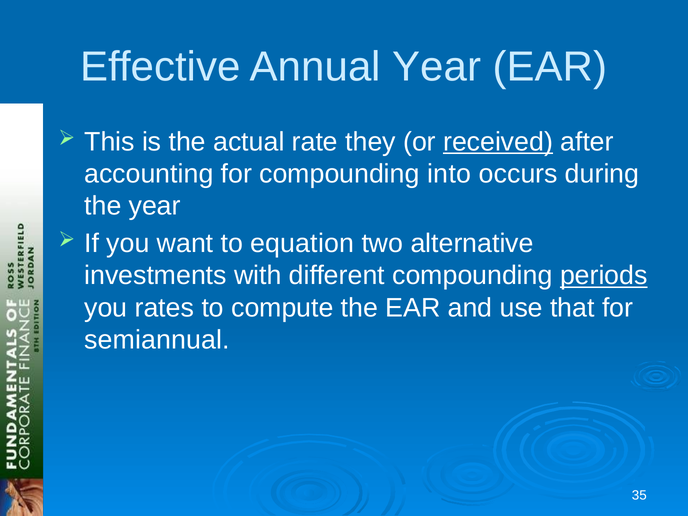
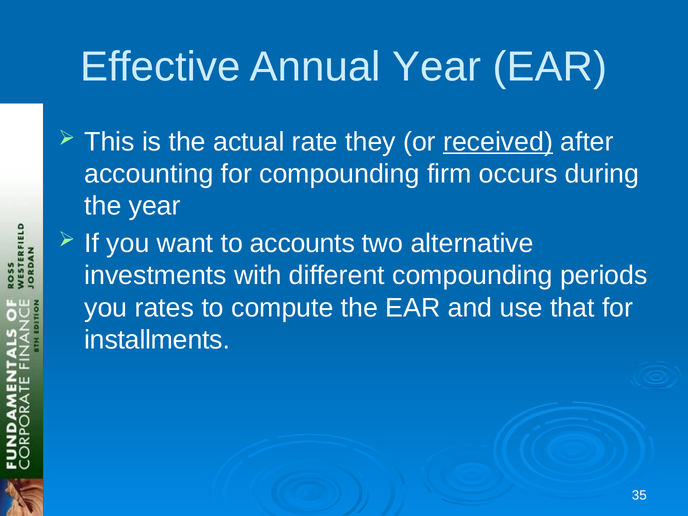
into: into -> firm
equation: equation -> accounts
periods underline: present -> none
semiannual: semiannual -> installments
